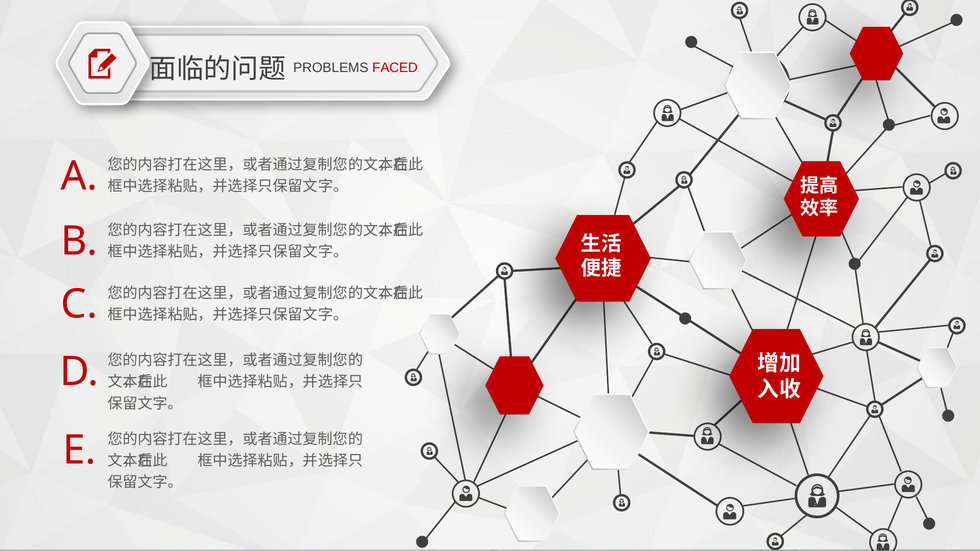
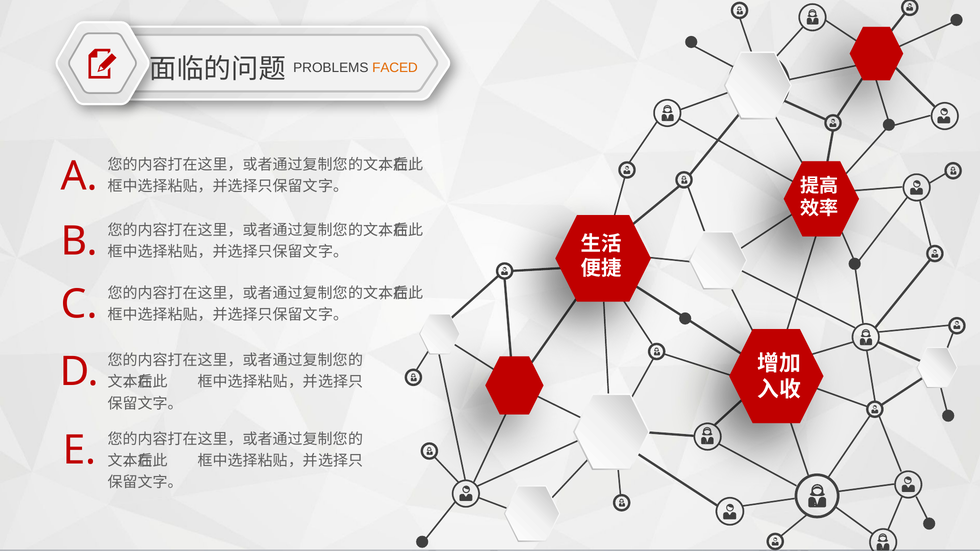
FACED colour: red -> orange
